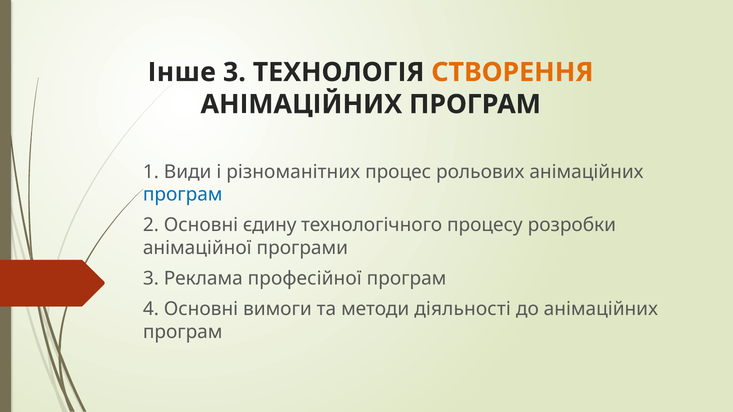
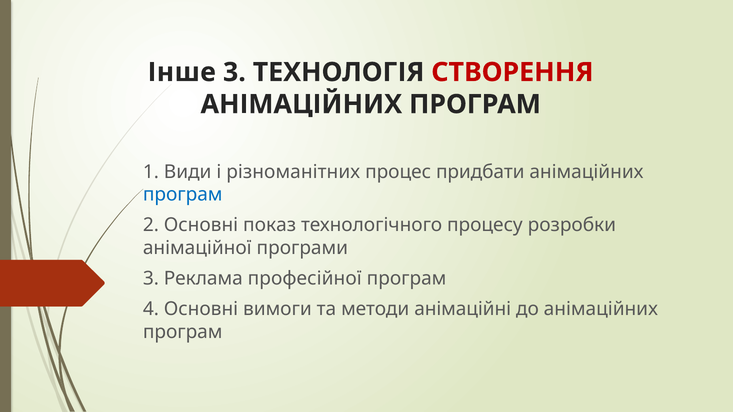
СТВОРЕННЯ colour: orange -> red
рольових: рольових -> придбати
єдину: єдину -> показ
діяльності: діяльності -> анімаційні
